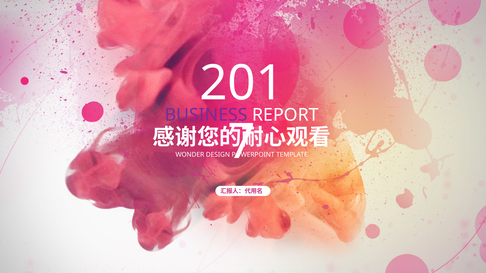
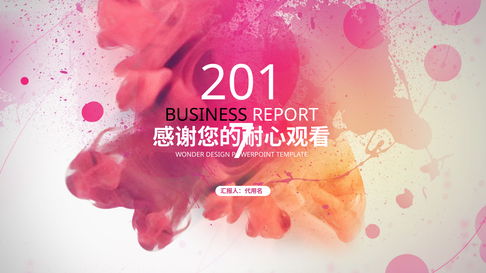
BUSINESS colour: purple -> black
